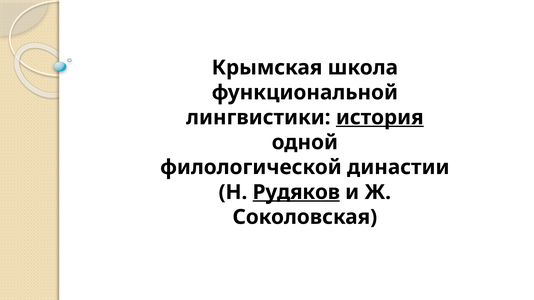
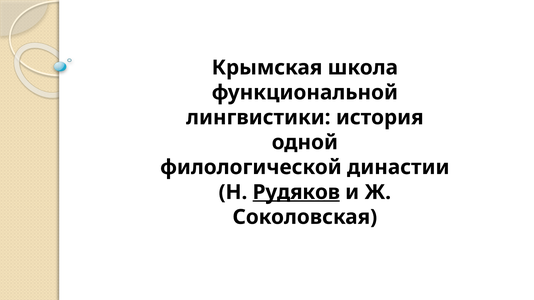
история underline: present -> none
